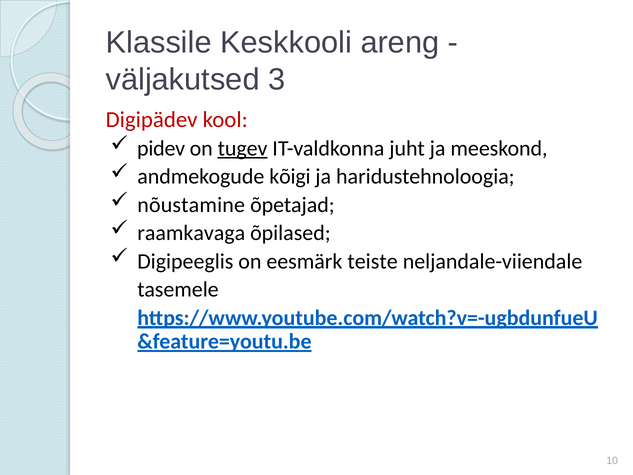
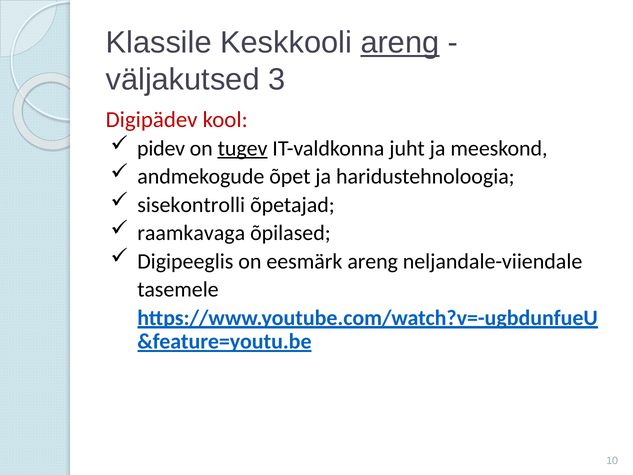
areng at (400, 43) underline: none -> present
kõigi: kõigi -> õpet
nõustamine: nõustamine -> sisekontrolli
eesmärk teiste: teiste -> areng
